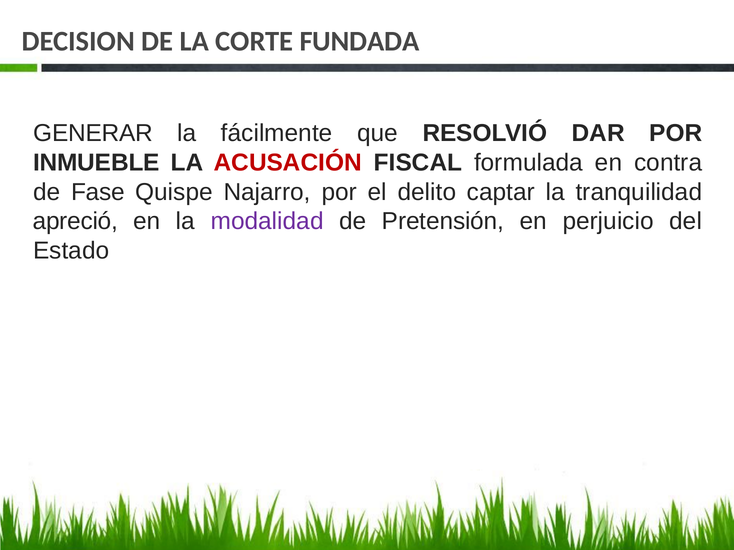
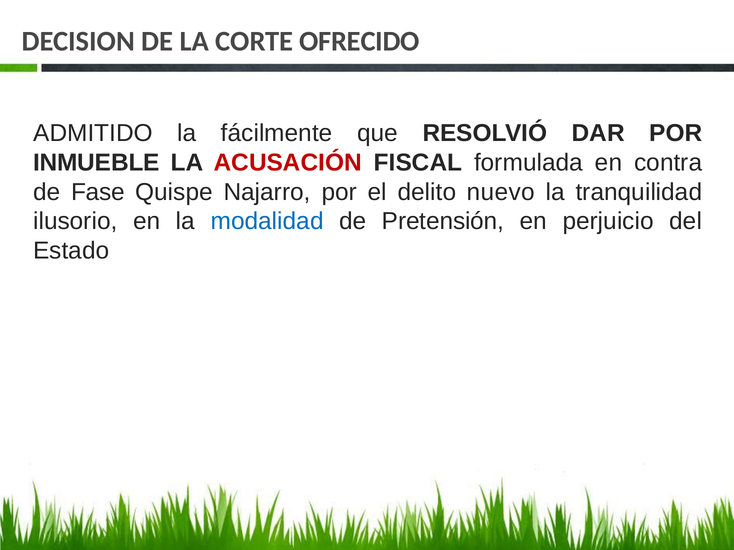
FUNDADA: FUNDADA -> OFRECIDO
GENERAR: GENERAR -> ADMITIDO
captar: captar -> nuevo
apreció: apreció -> ilusorio
modalidad colour: purple -> blue
